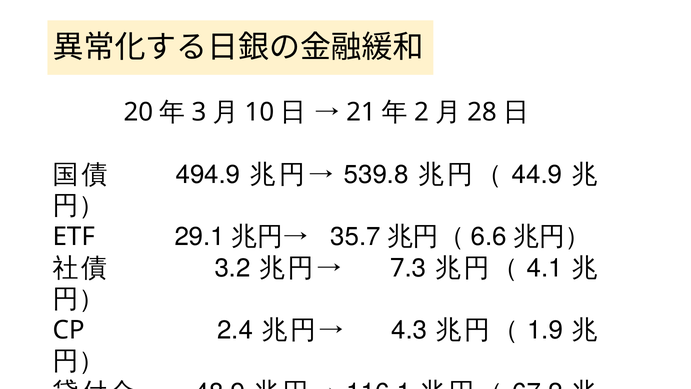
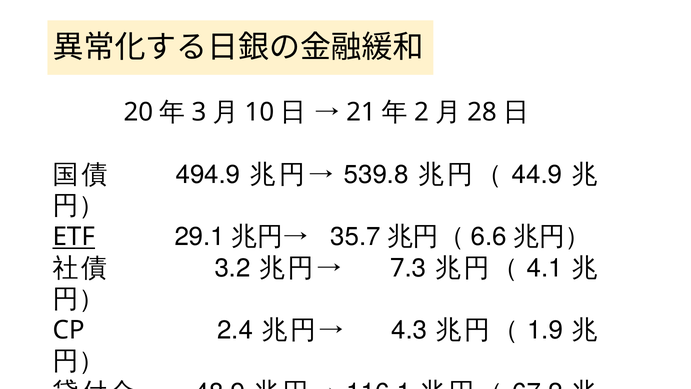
ETF underline: none -> present
